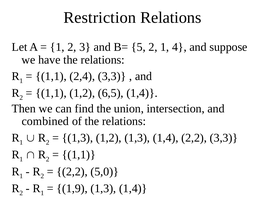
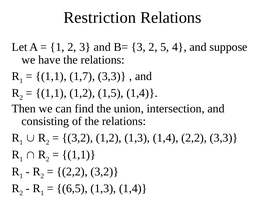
B= 5: 5 -> 3
2 1: 1 -> 5
2,4: 2,4 -> 1,7
6,5: 6,5 -> 1,5
combined: combined -> consisting
1,3 at (77, 138): 1,3 -> 3,2
2,2 5,0: 5,0 -> 3,2
1,9: 1,9 -> 6,5
